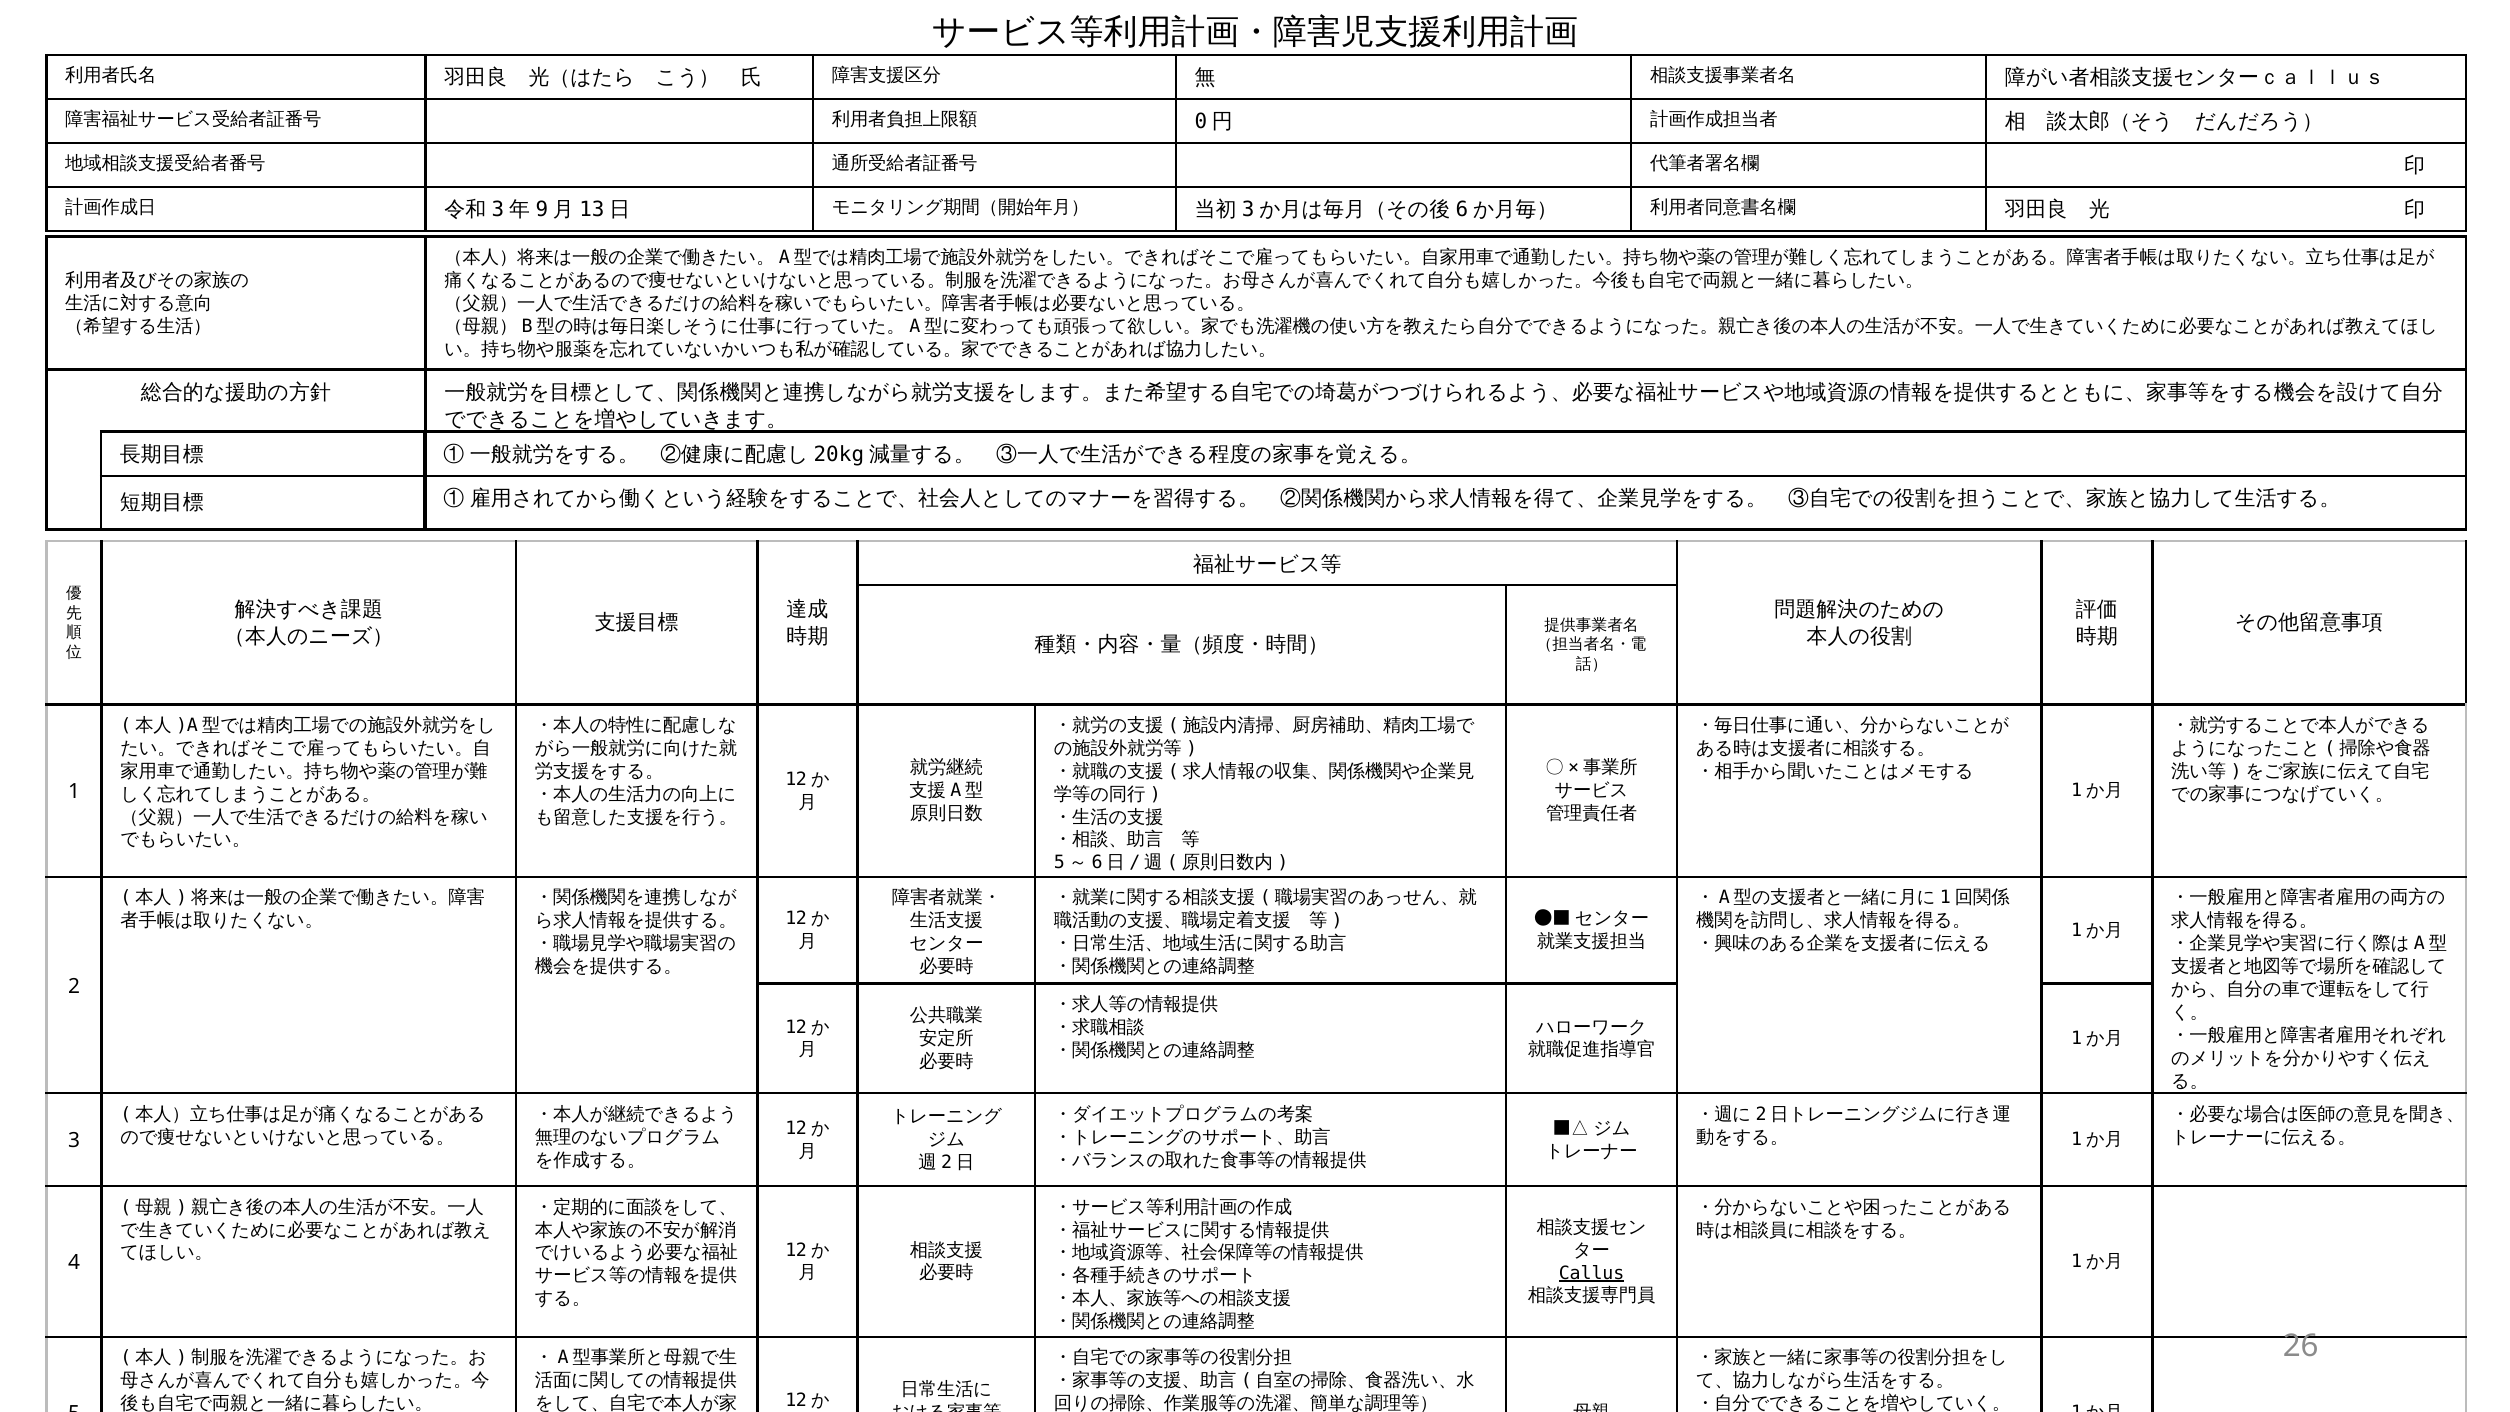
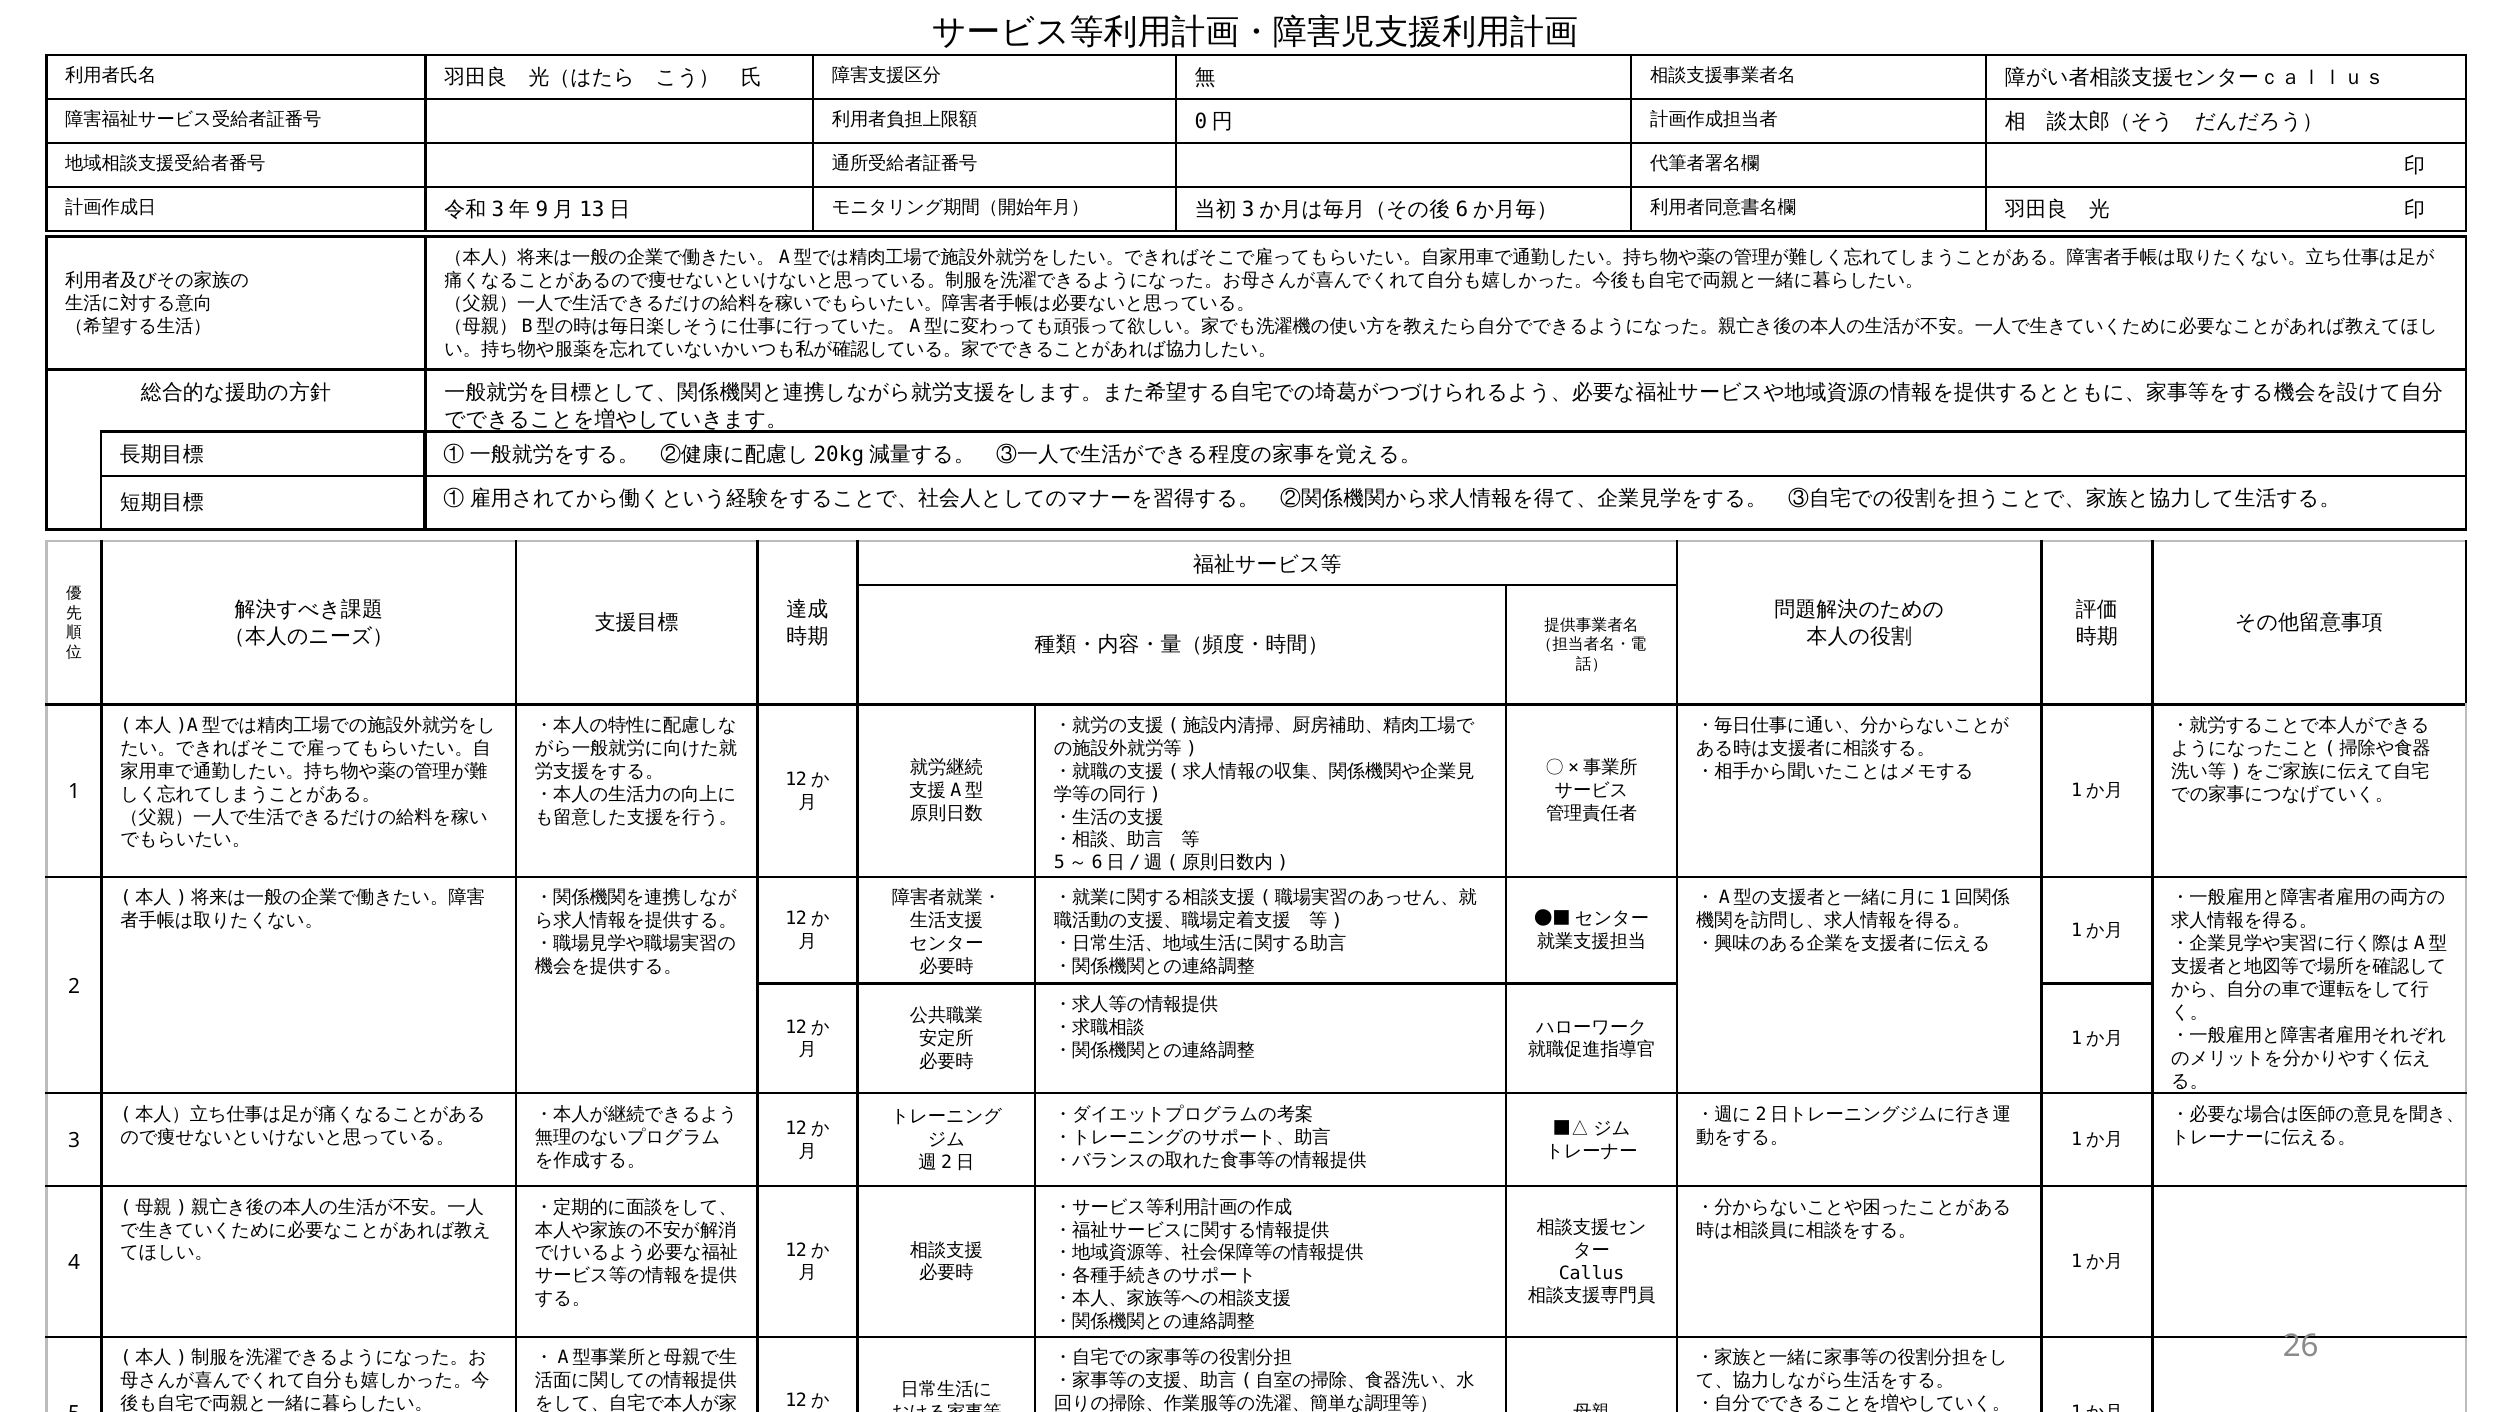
Callus underline: present -> none
